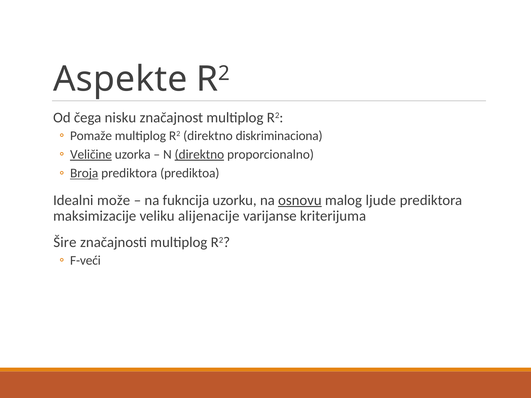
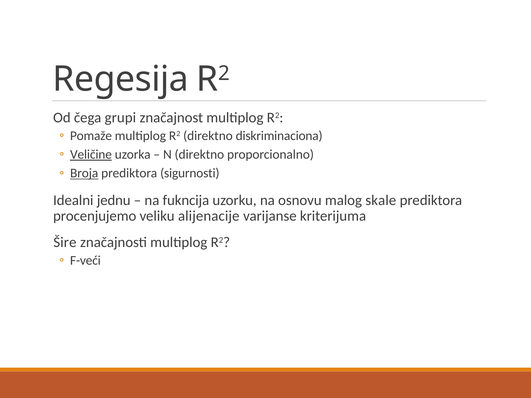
Aspekte: Aspekte -> Regesija
nisku: nisku -> grupi
direktno at (199, 155) underline: present -> none
prediktoa: prediktoa -> sigurnosti
može: može -> jednu
osnovu underline: present -> none
ljude: ljude -> skale
maksimizacije: maksimizacije -> procenjujemo
